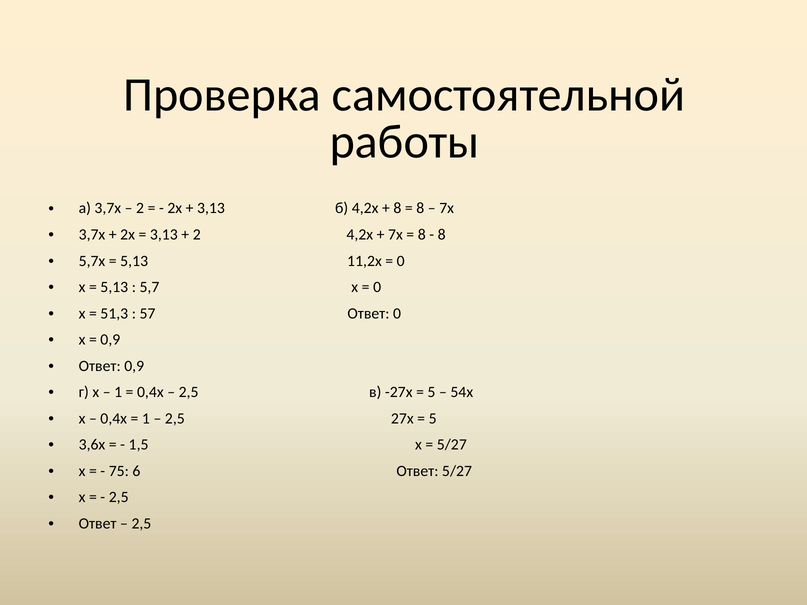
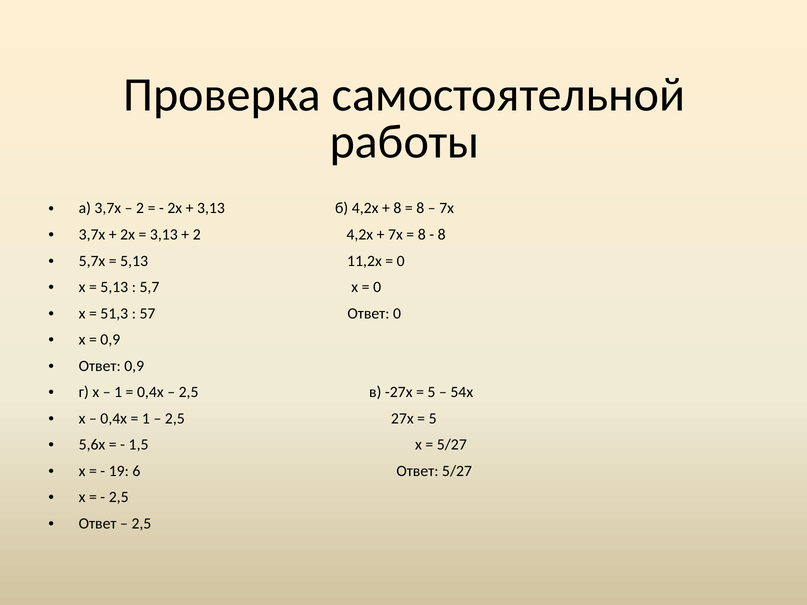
3,6х: 3,6х -> 5,6х
75: 75 -> 19
